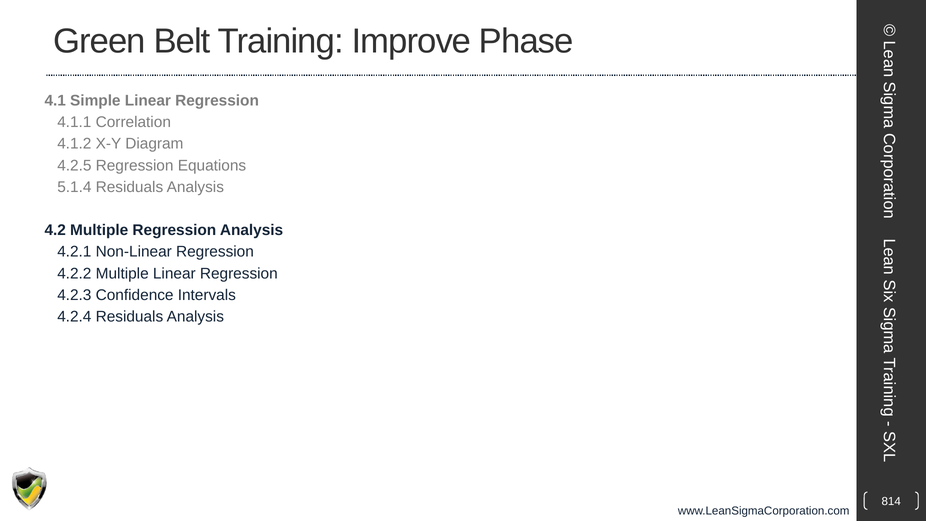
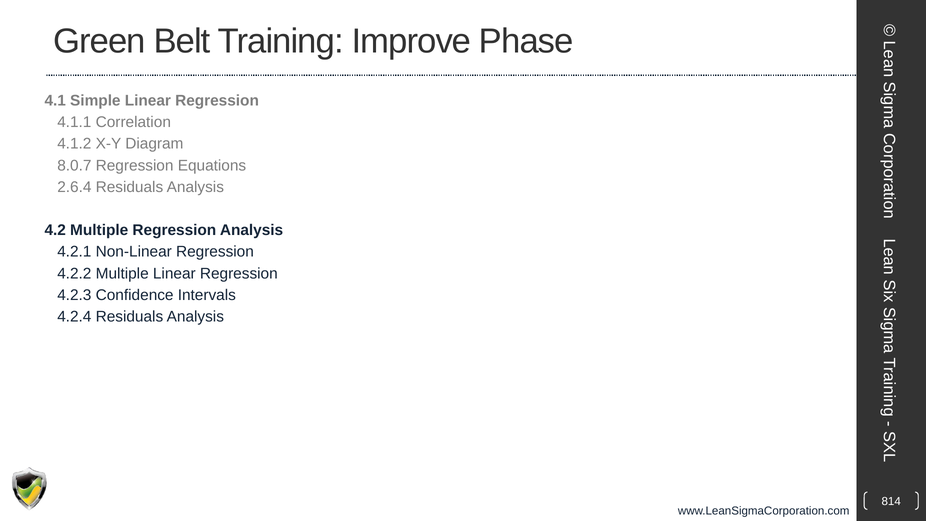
4.2.5: 4.2.5 -> 8.0.7
5.1.4: 5.1.4 -> 2.6.4
